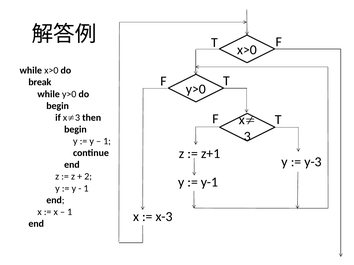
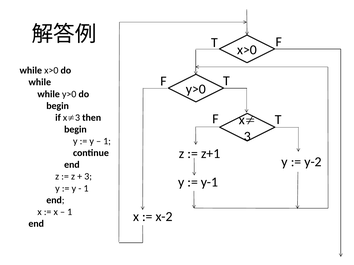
break at (40, 82): break -> while
y-3: y-3 -> y-2
2 at (88, 177): 2 -> 3
x-3: x-3 -> x-2
